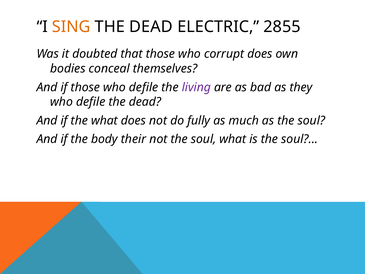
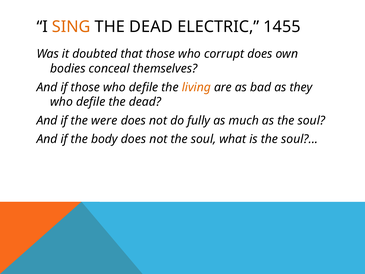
2855: 2855 -> 1455
living colour: purple -> orange
the what: what -> were
body their: their -> does
